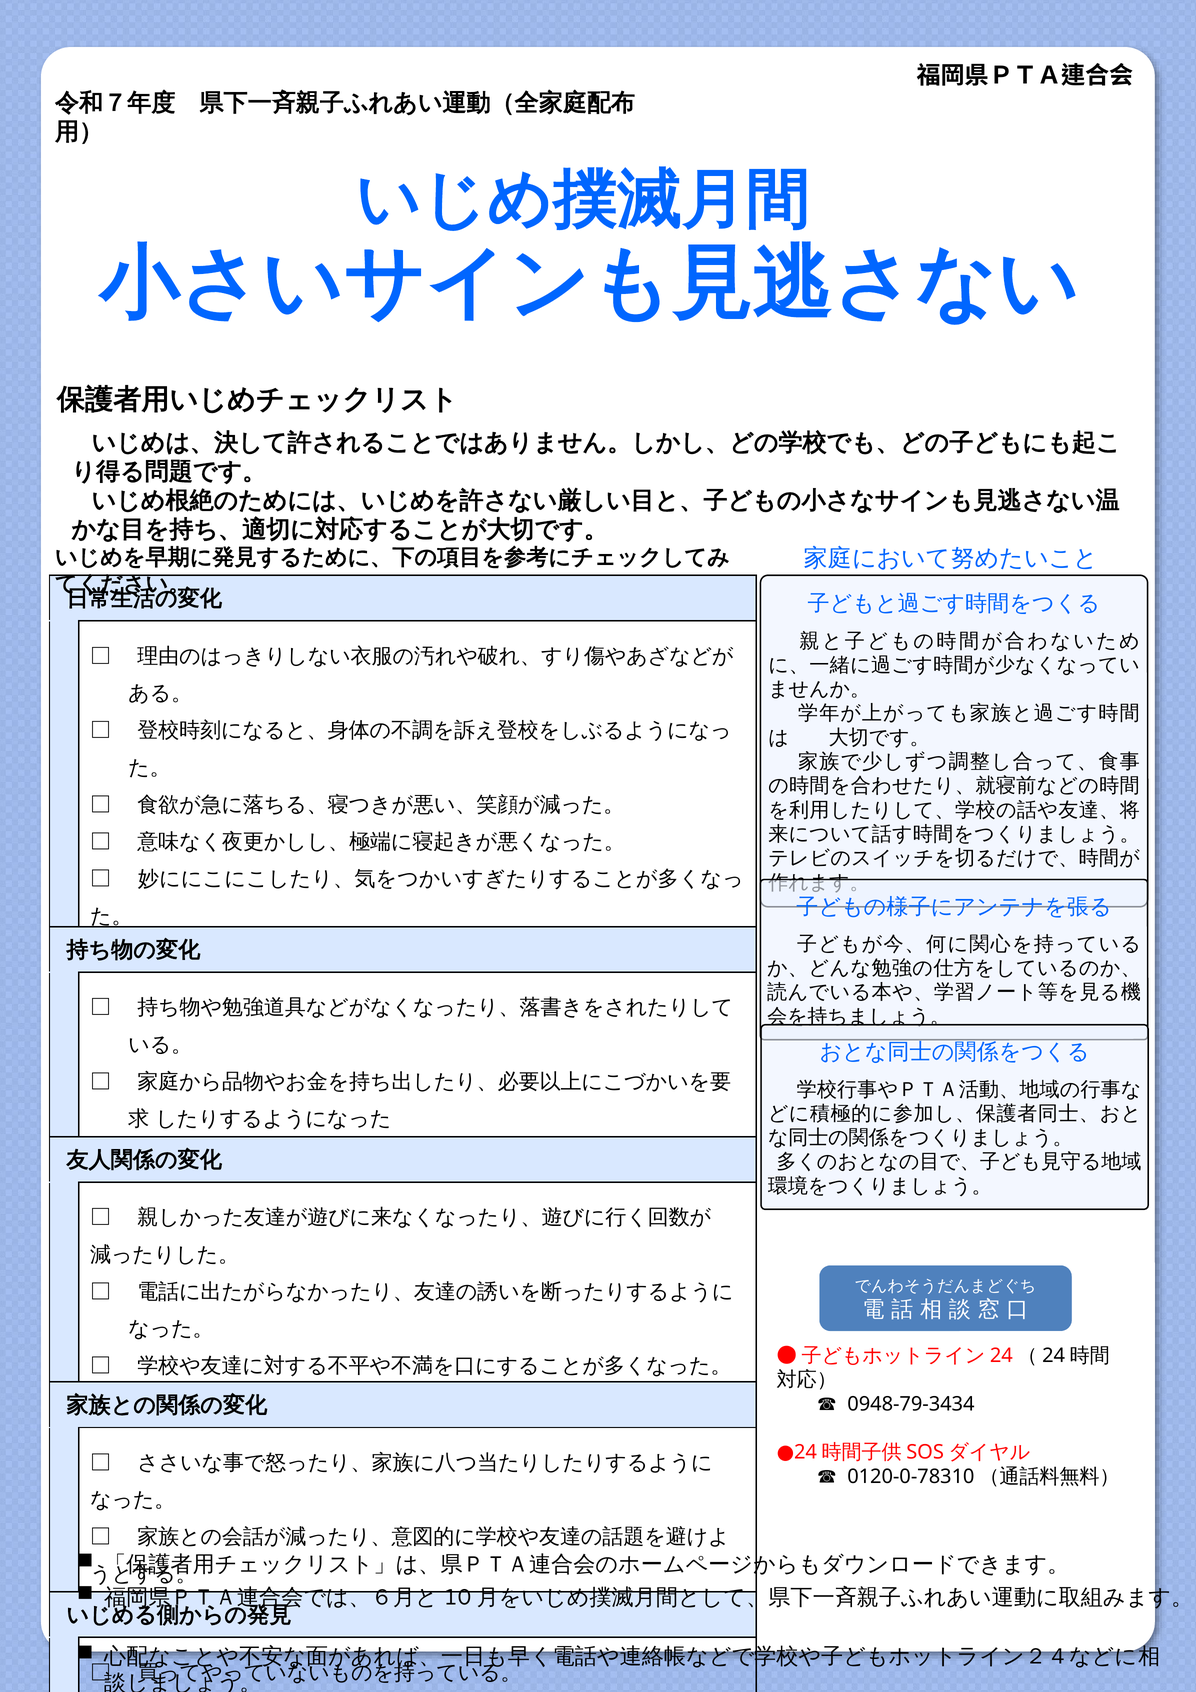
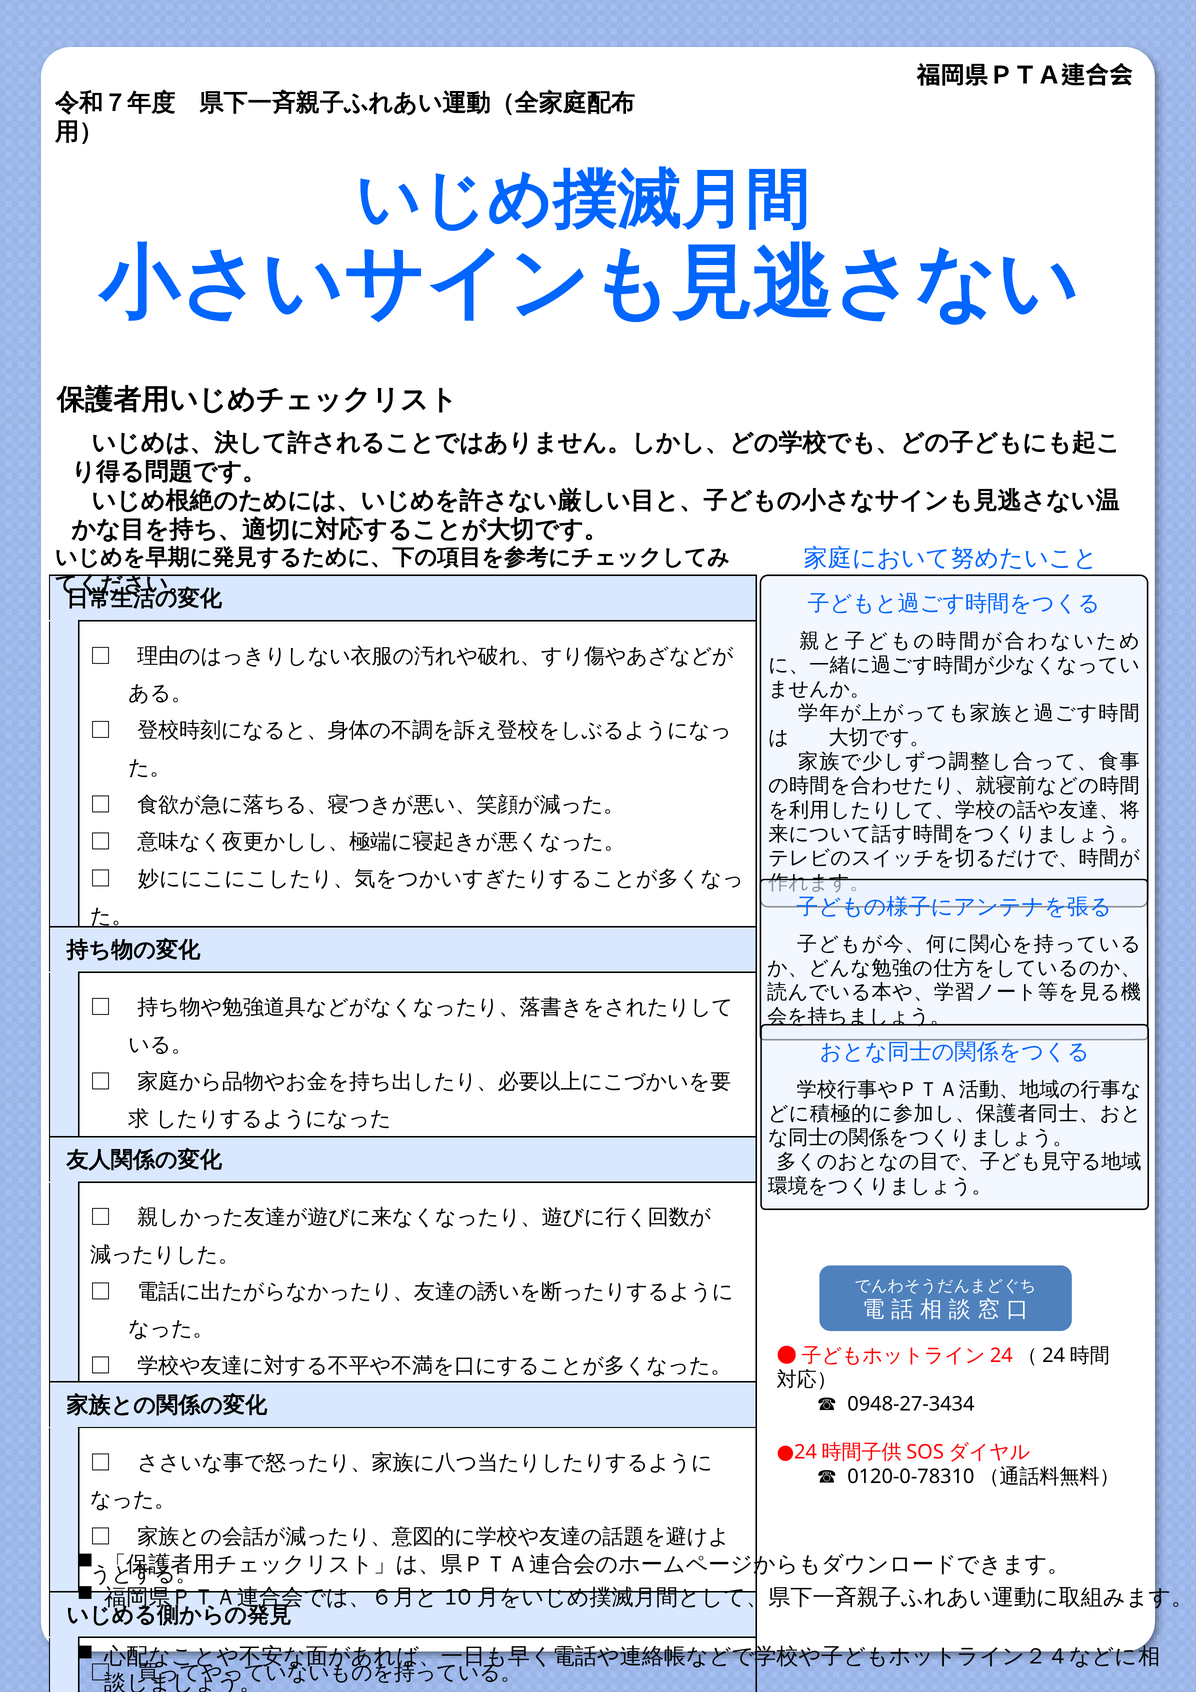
0948-79-3434: 0948-79-3434 -> 0948-27-3434
